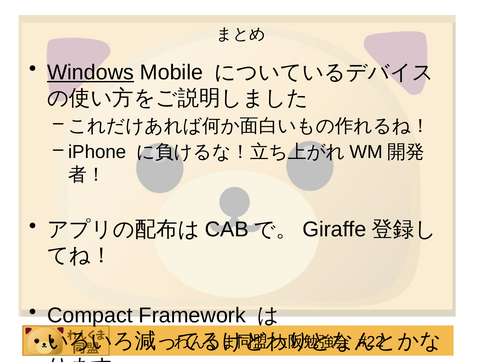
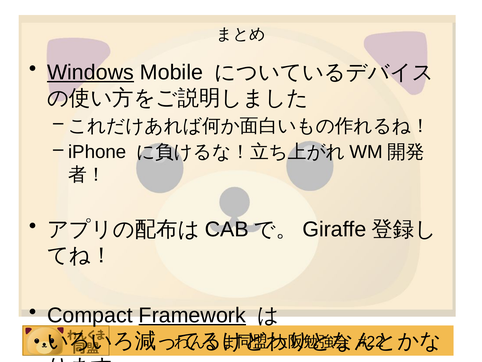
Framework underline: none -> present
